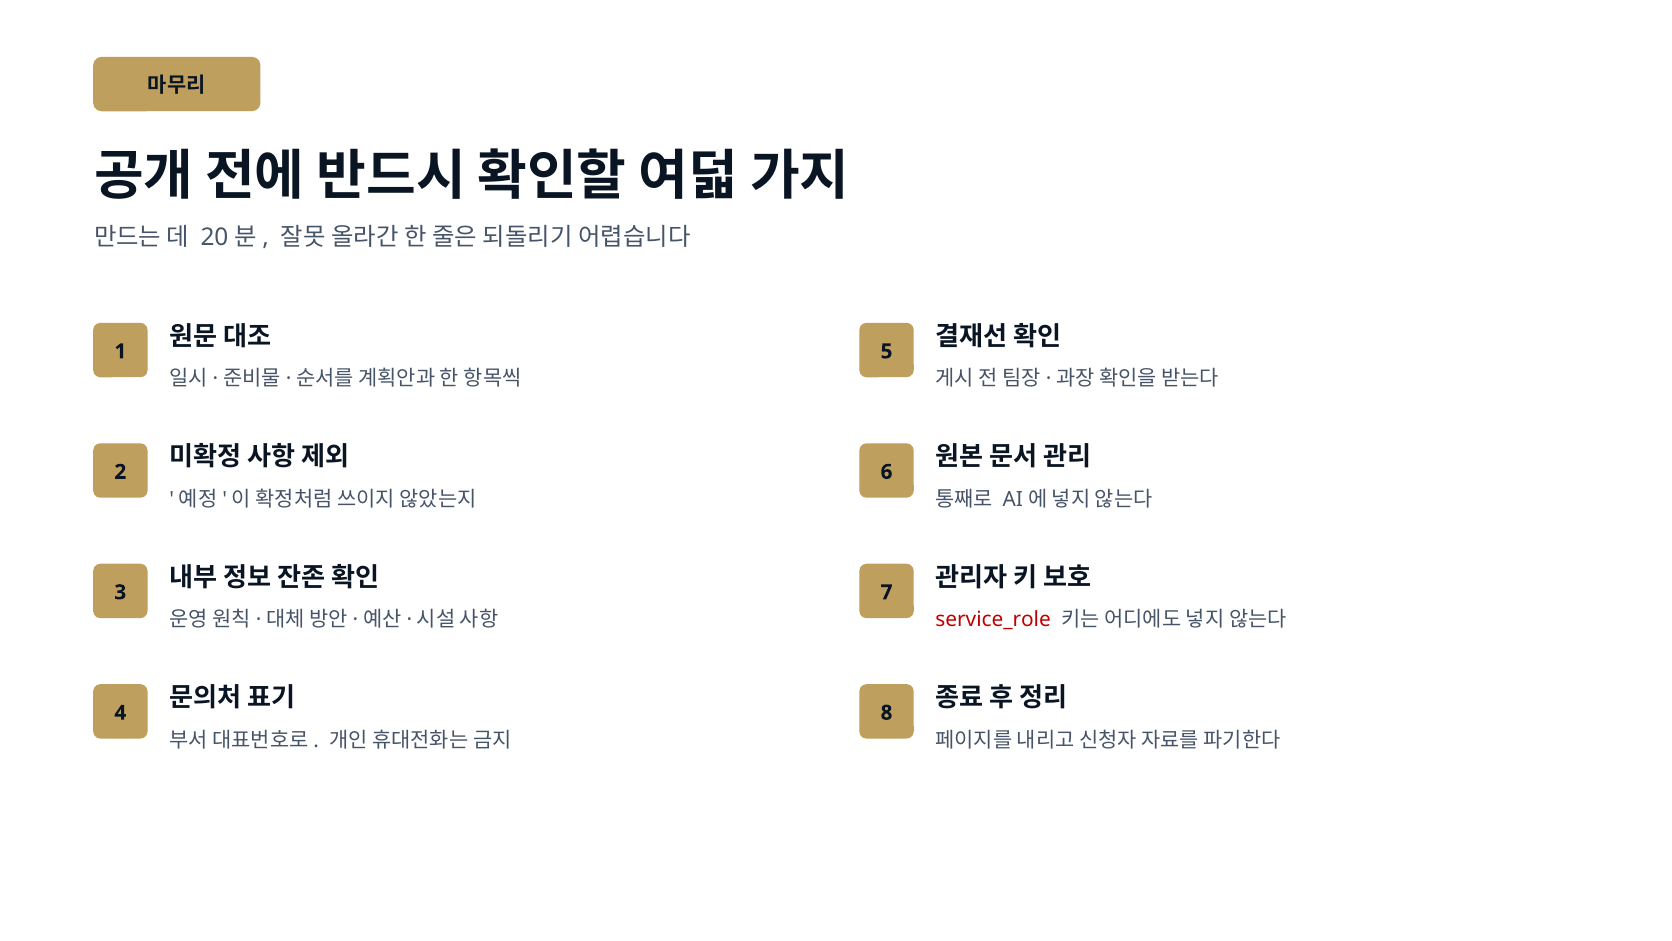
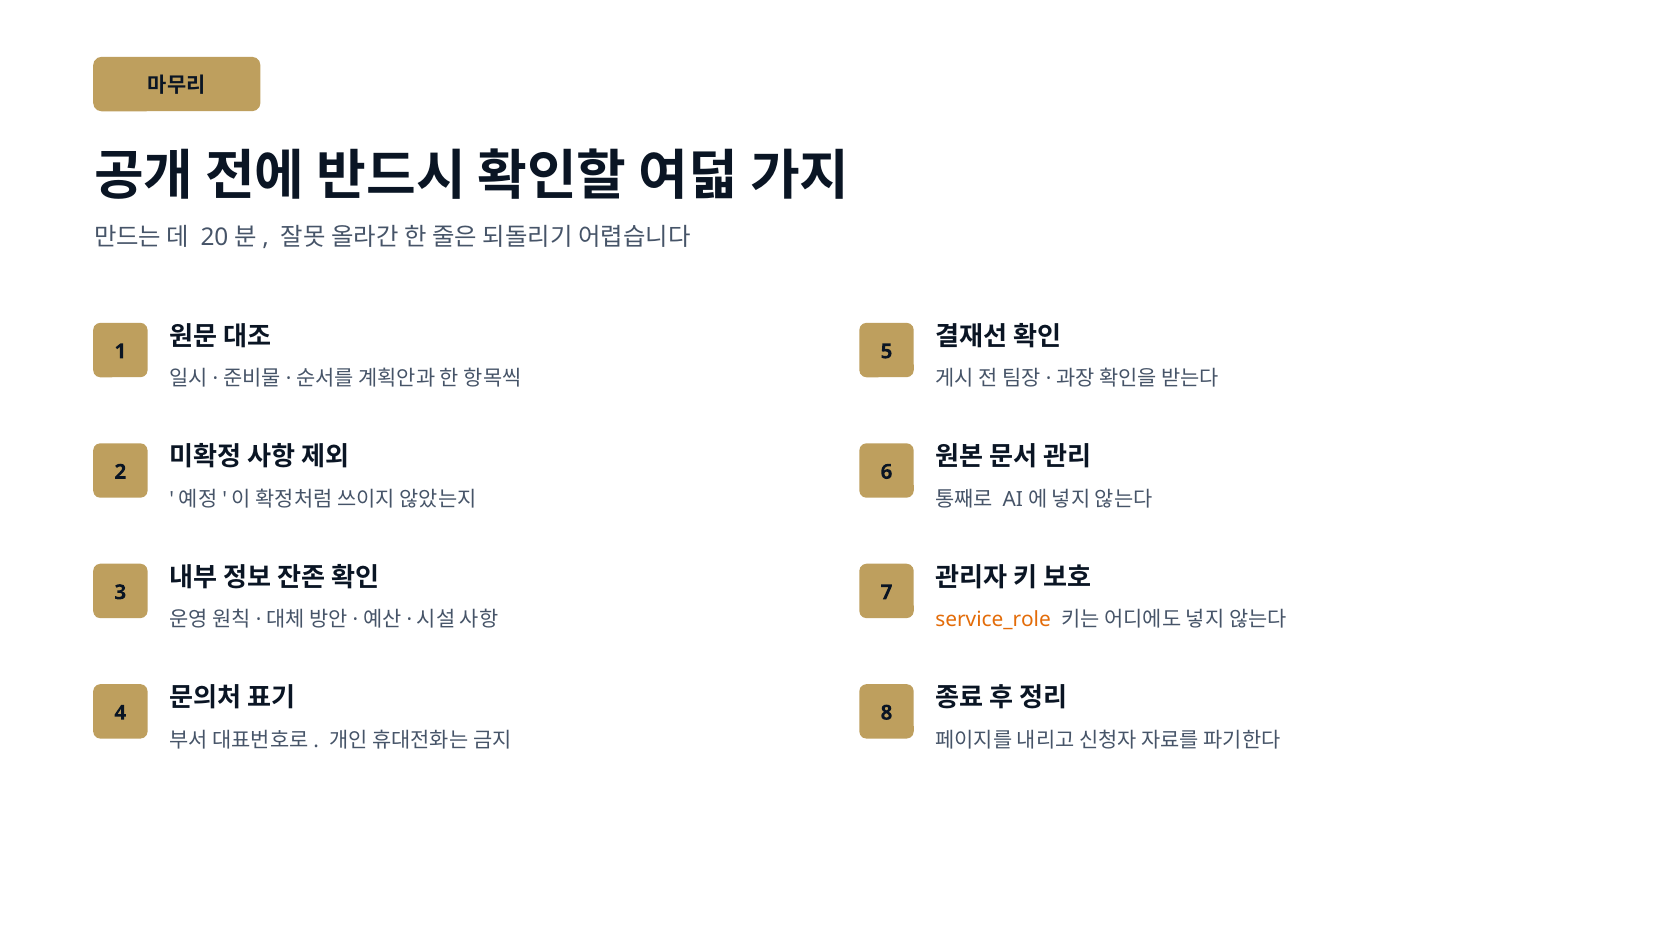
service_role colour: red -> orange
